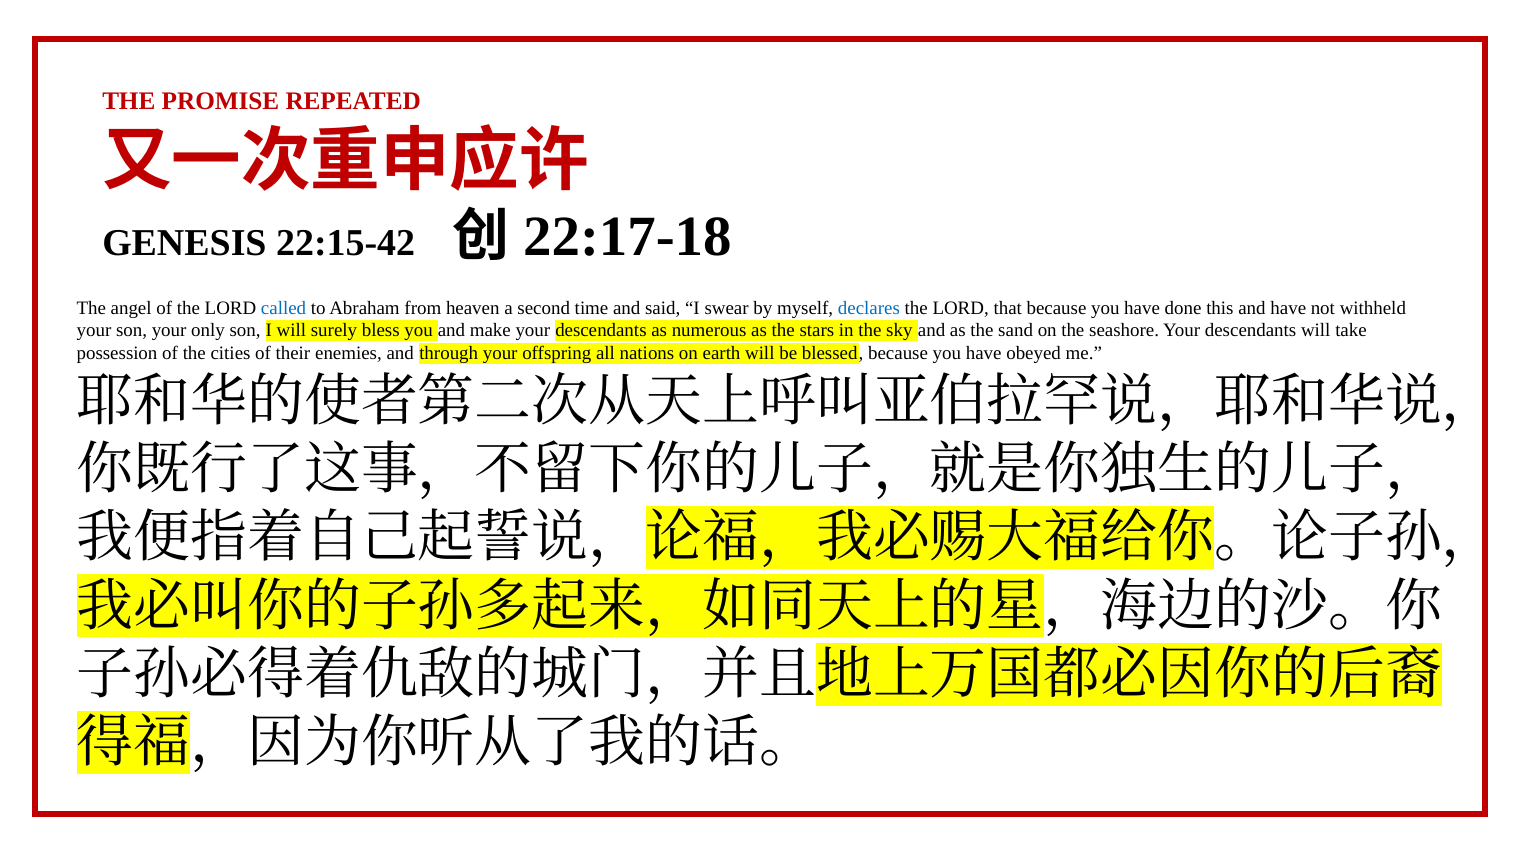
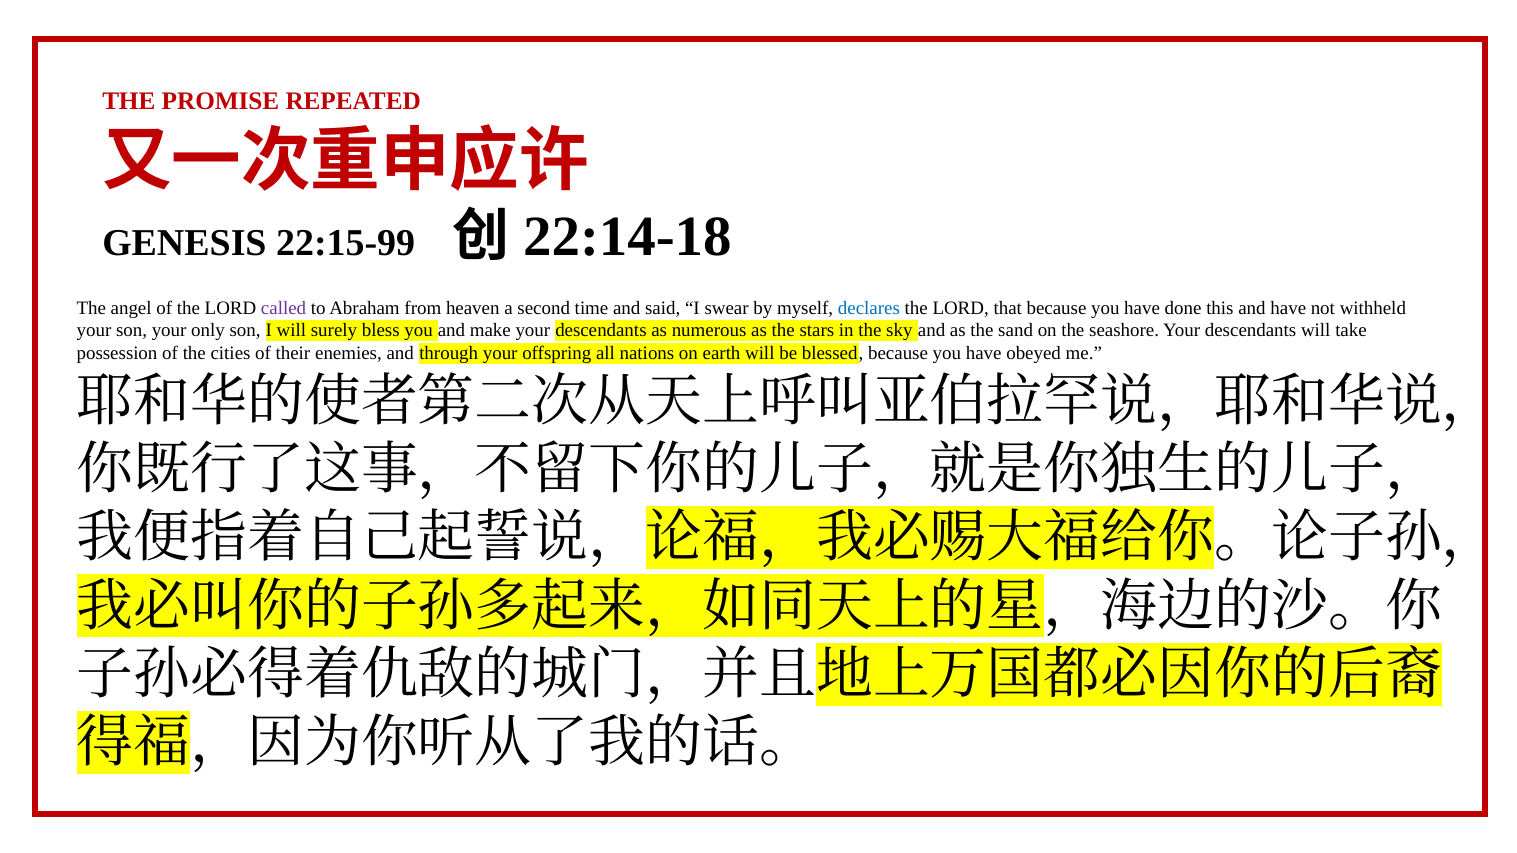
22:15-42: 22:15-42 -> 22:15-99
22:17-18: 22:17-18 -> 22:14-18
called colour: blue -> purple
